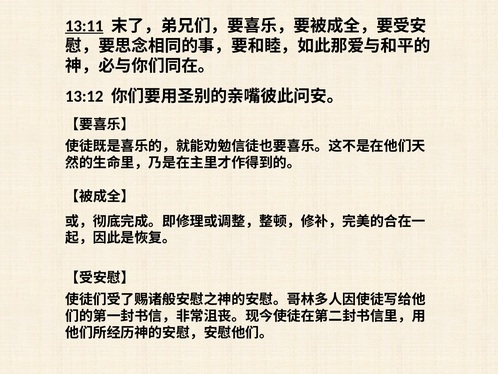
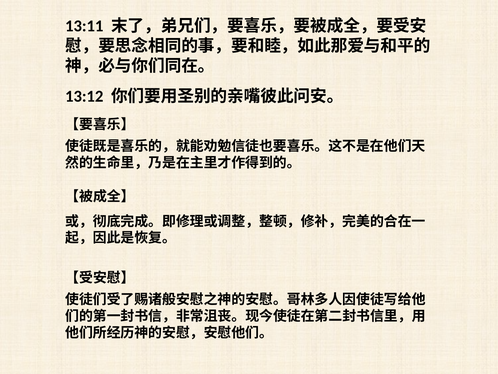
13:11 underline: present -> none
